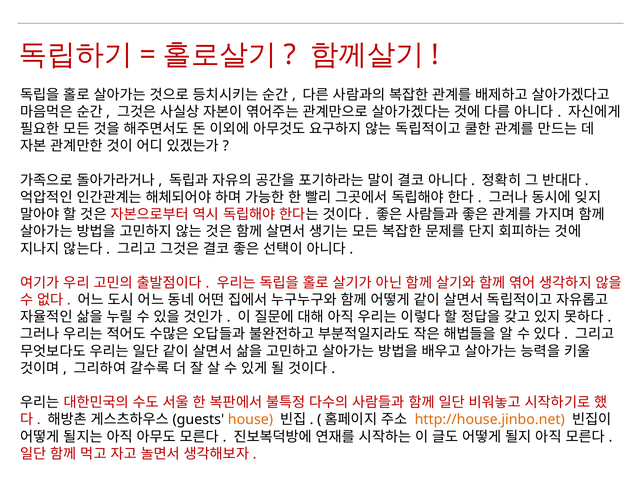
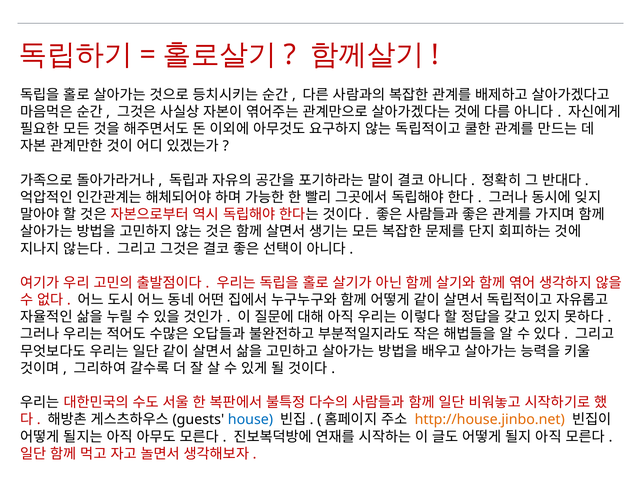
house colour: orange -> blue
